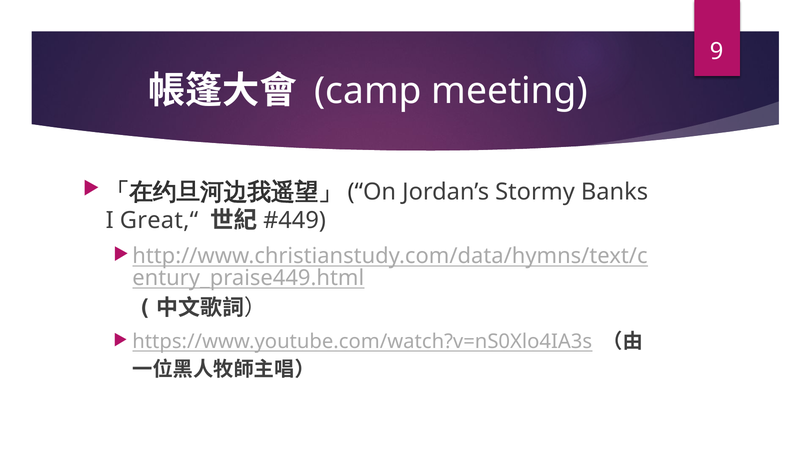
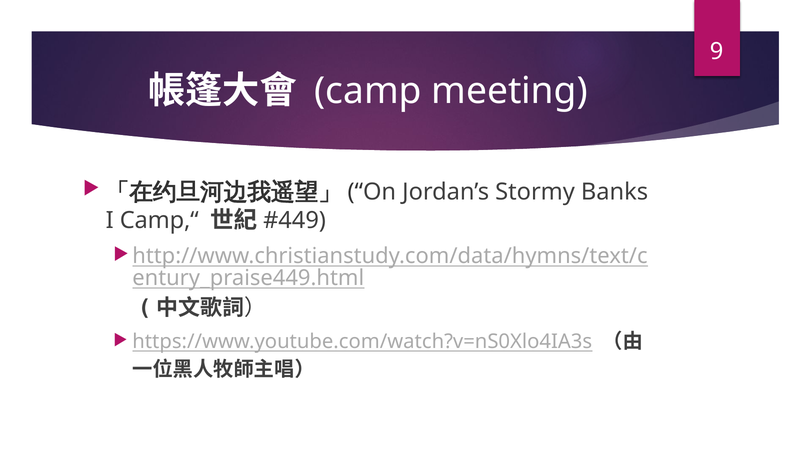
Great,“: Great,“ -> Camp,“
